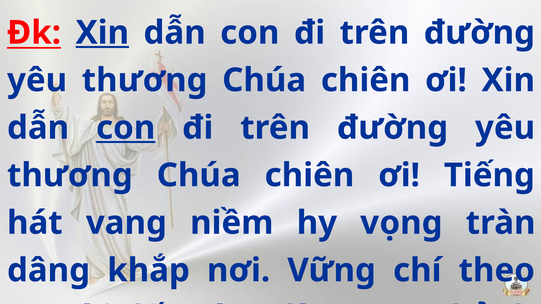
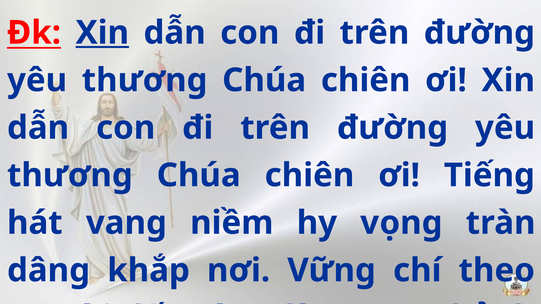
con at (126, 128) underline: present -> none
